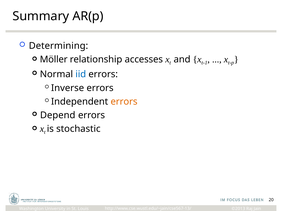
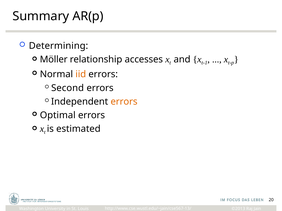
iid colour: blue -> orange
Inverse: Inverse -> Second
Depend: Depend -> Optimal
stochastic: stochastic -> estimated
